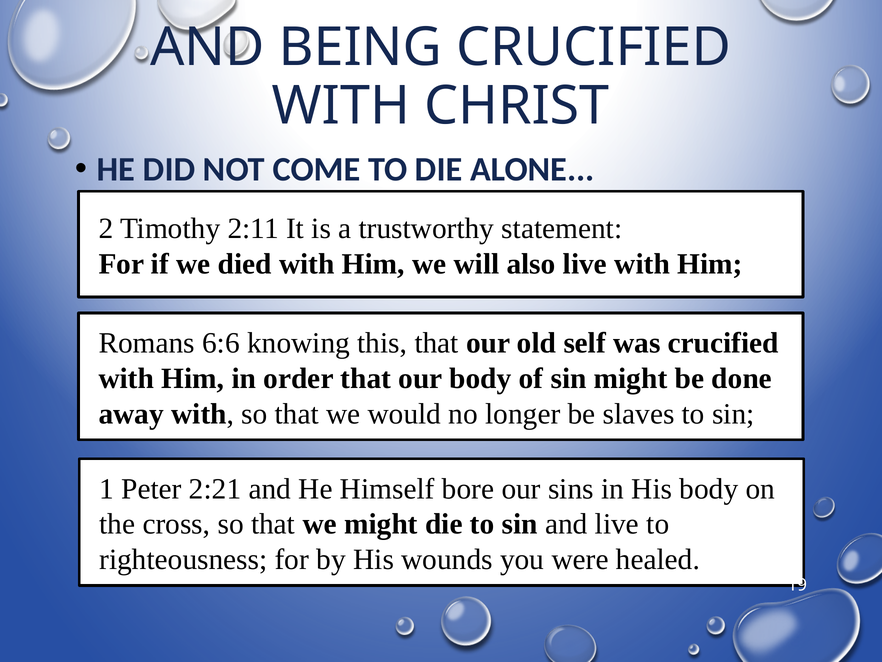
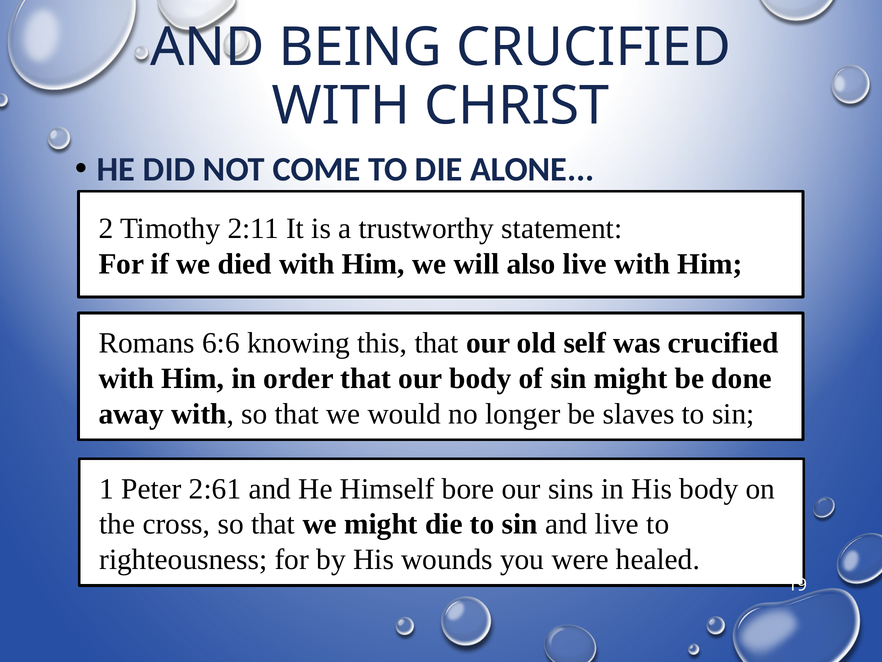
2:21: 2:21 -> 2:61
